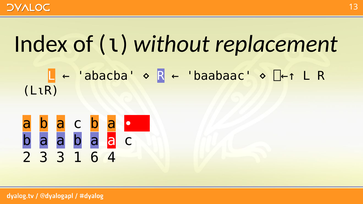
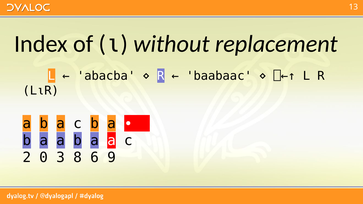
2 3: 3 -> 0
1: 1 -> 8
4: 4 -> 9
